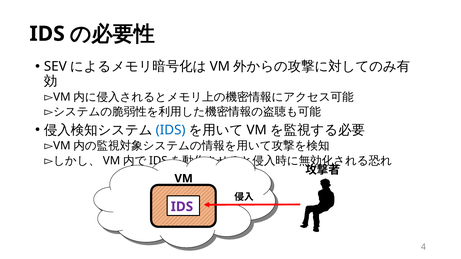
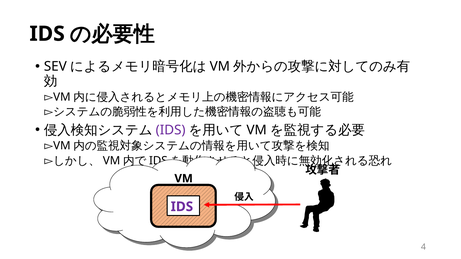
IDS at (171, 130) colour: blue -> purple
